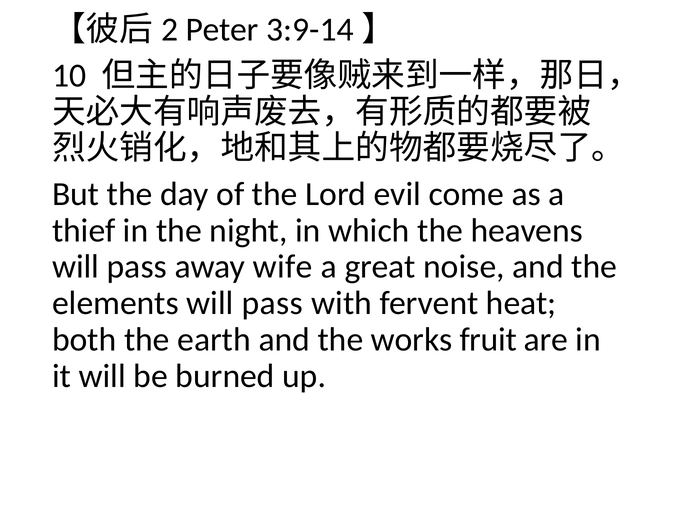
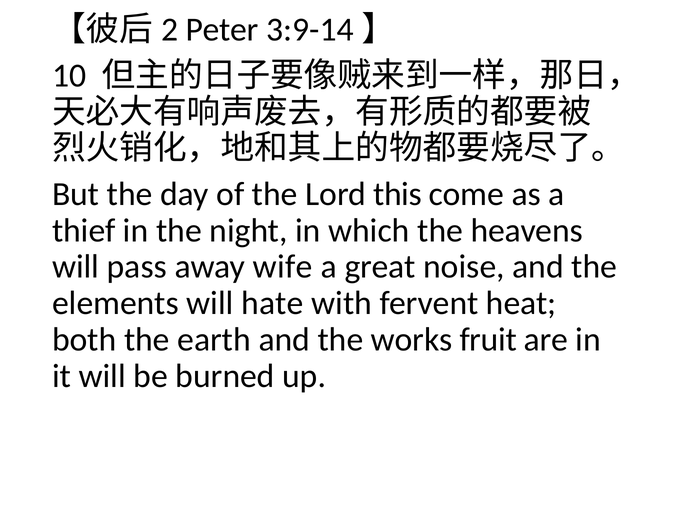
evil: evil -> this
elements will pass: pass -> hate
